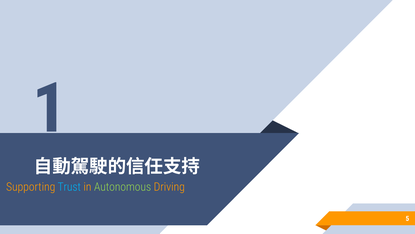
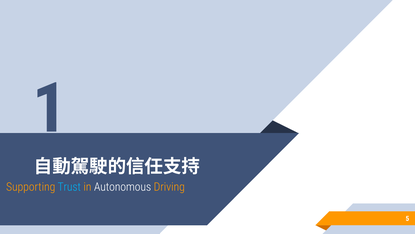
Autonomous colour: light green -> white
